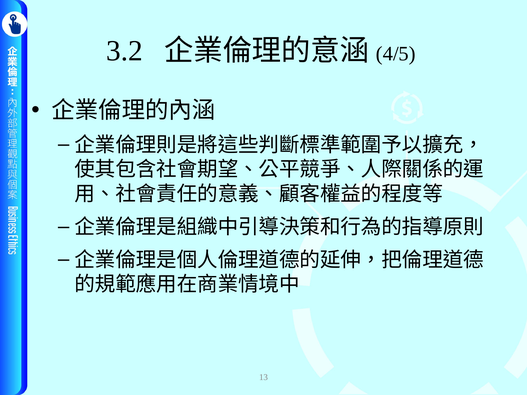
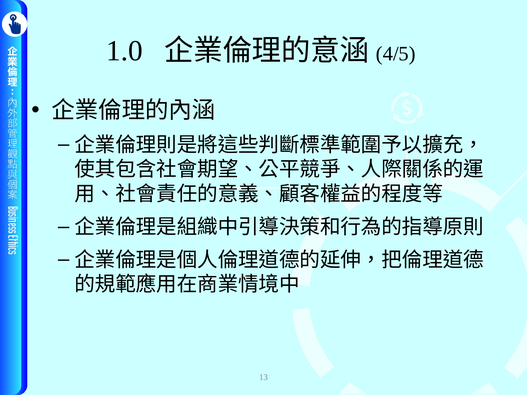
3.2: 3.2 -> 1.0
